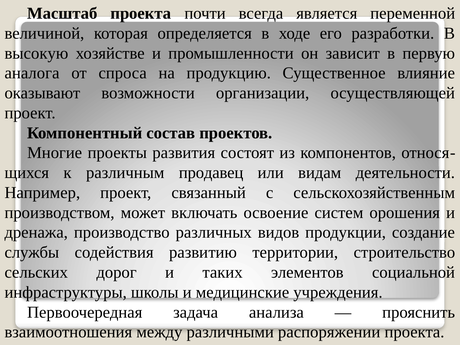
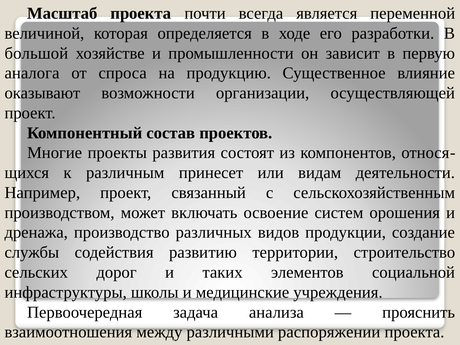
высокую: высокую -> большой
продавец: продавец -> принесет
